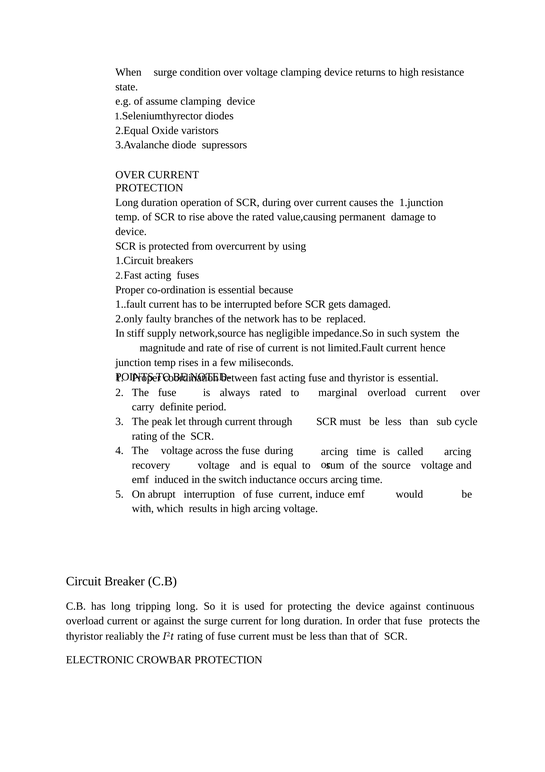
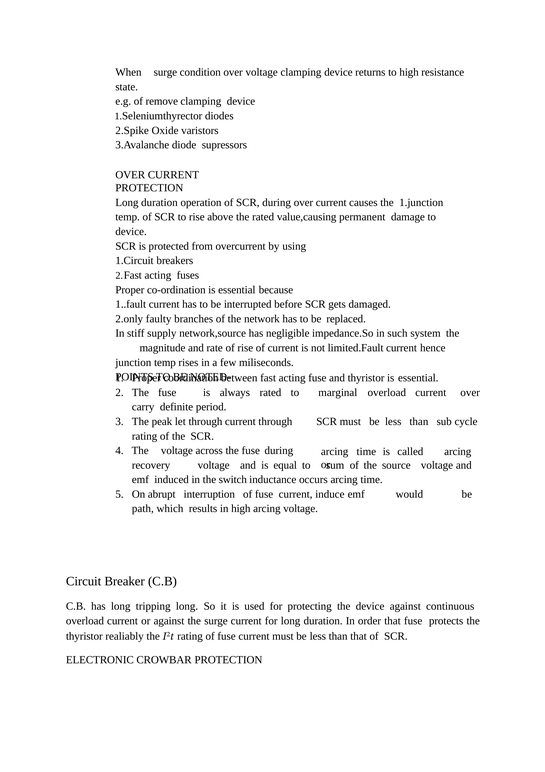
assume: assume -> remove
2.Equal: 2.Equal -> 2.Spike
with: with -> path
